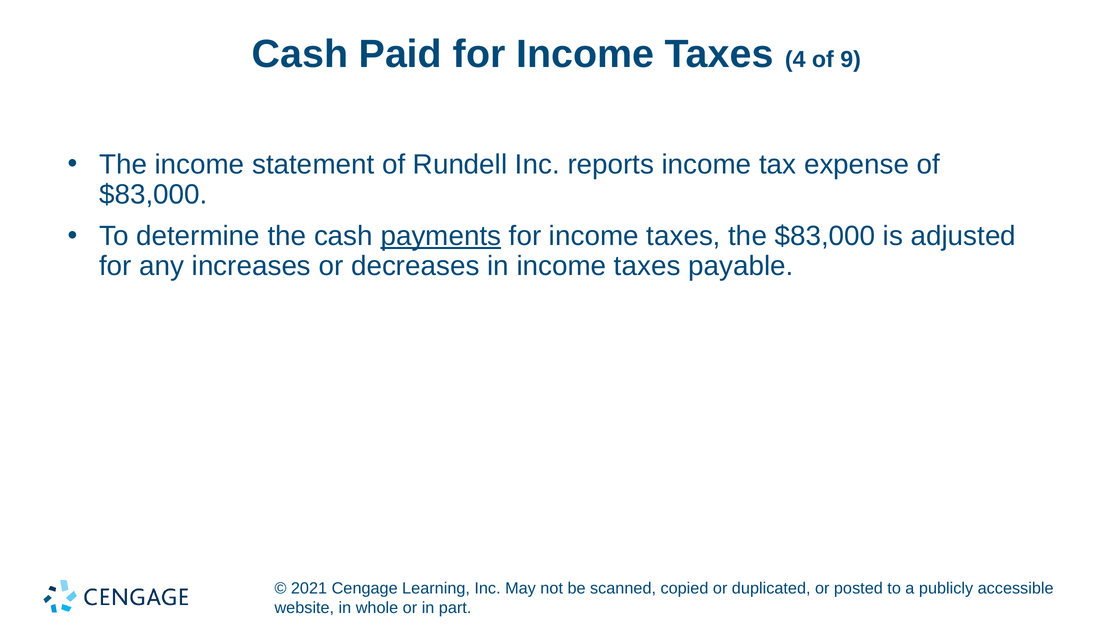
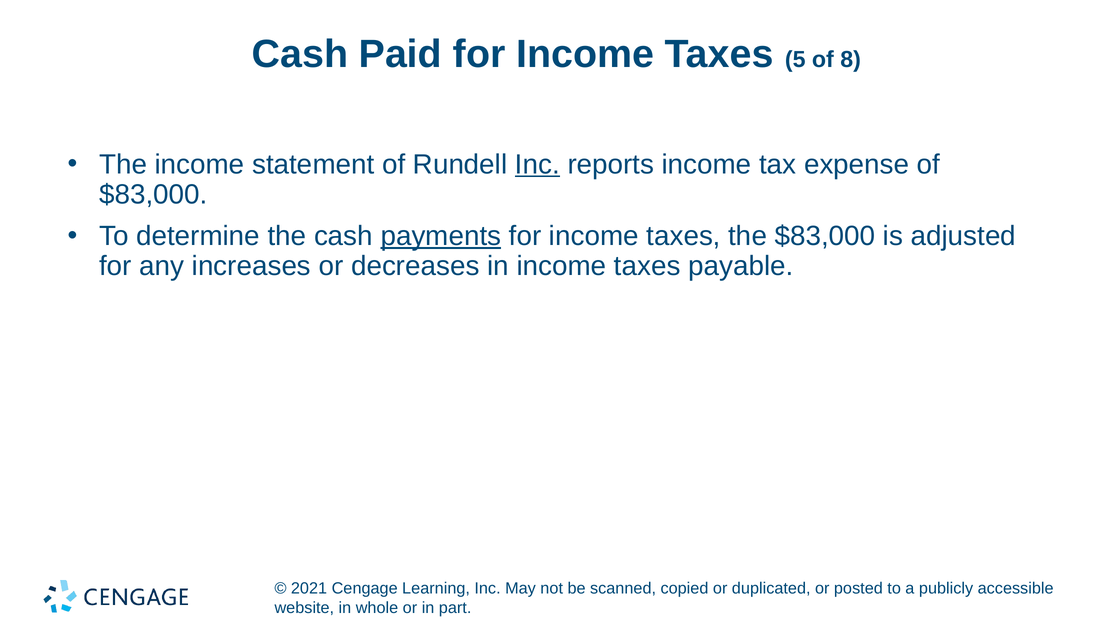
4: 4 -> 5
9: 9 -> 8
Inc at (537, 164) underline: none -> present
